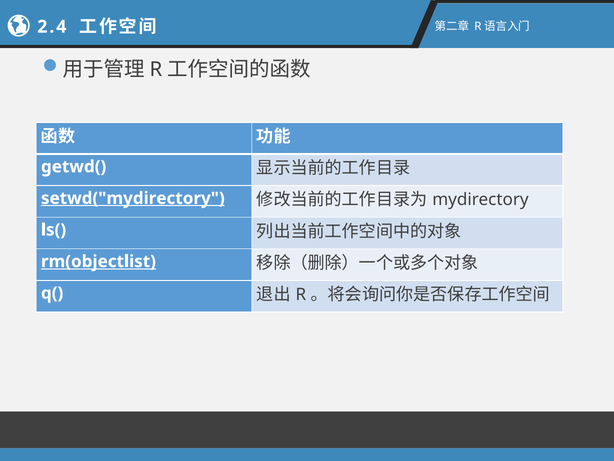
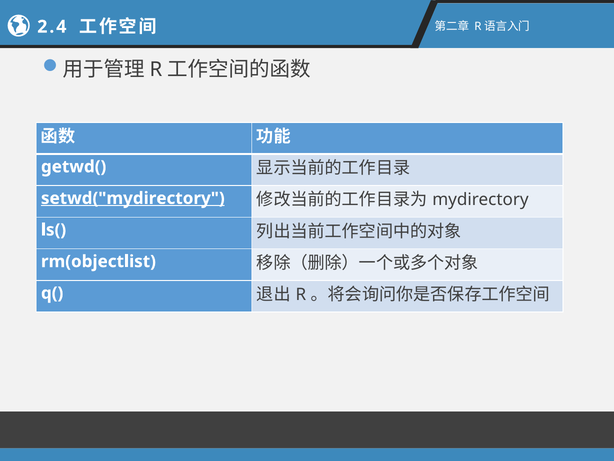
rm(objectlist underline: present -> none
